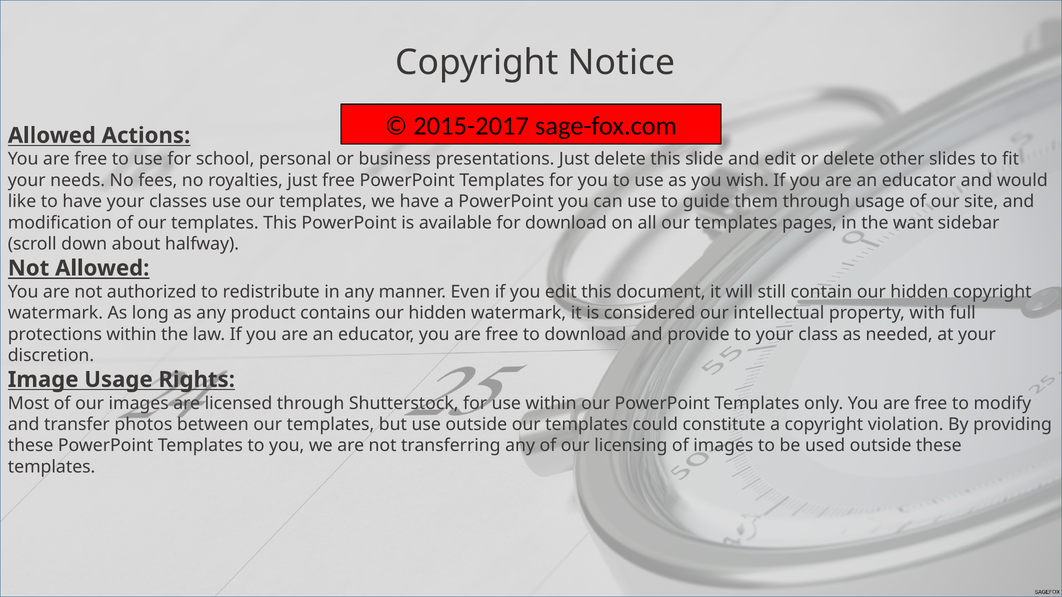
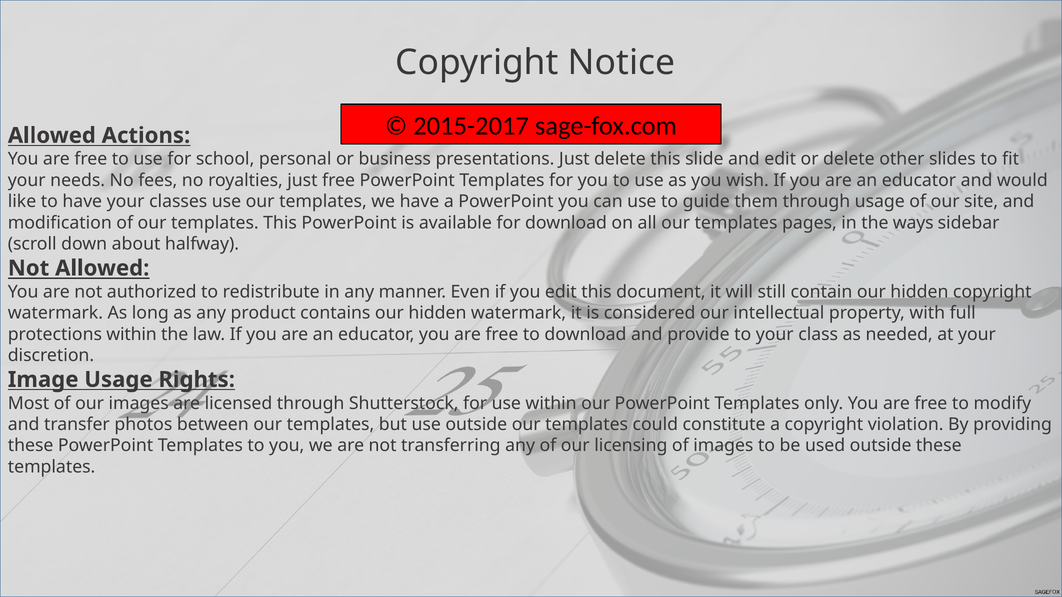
want: want -> ways
